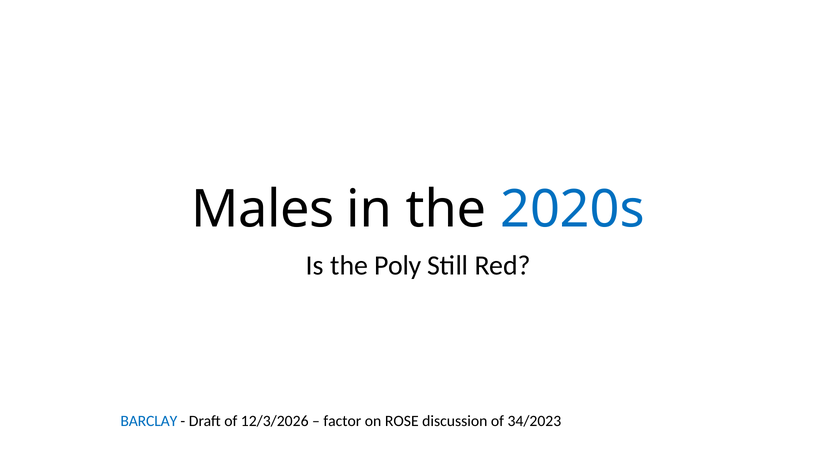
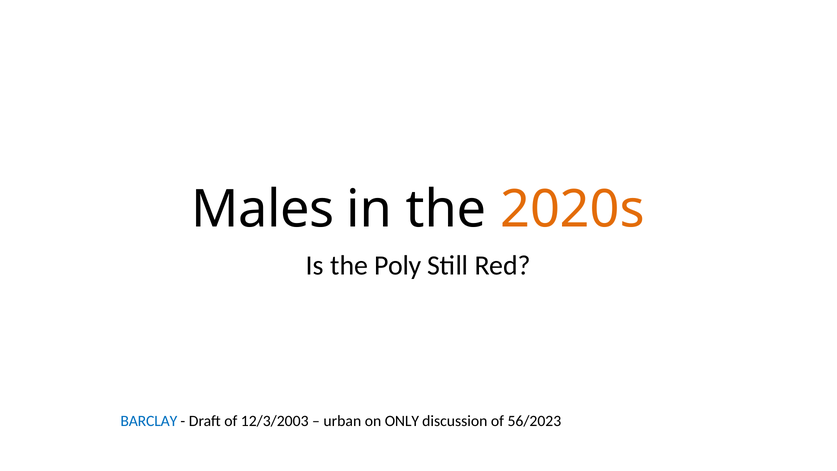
2020s colour: blue -> orange
12/3/2026: 12/3/2026 -> 12/3/2003
factor: factor -> urban
ROSE: ROSE -> ONLY
34/2023: 34/2023 -> 56/2023
